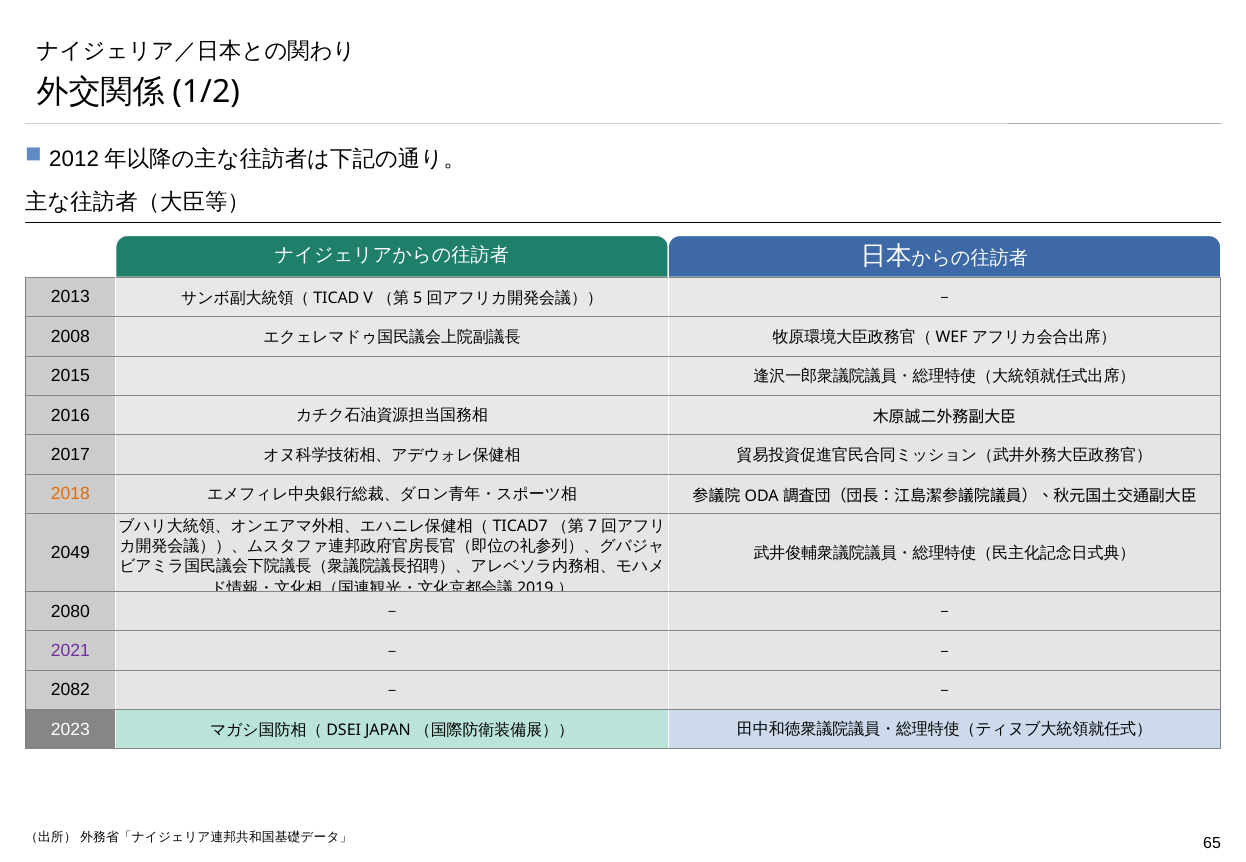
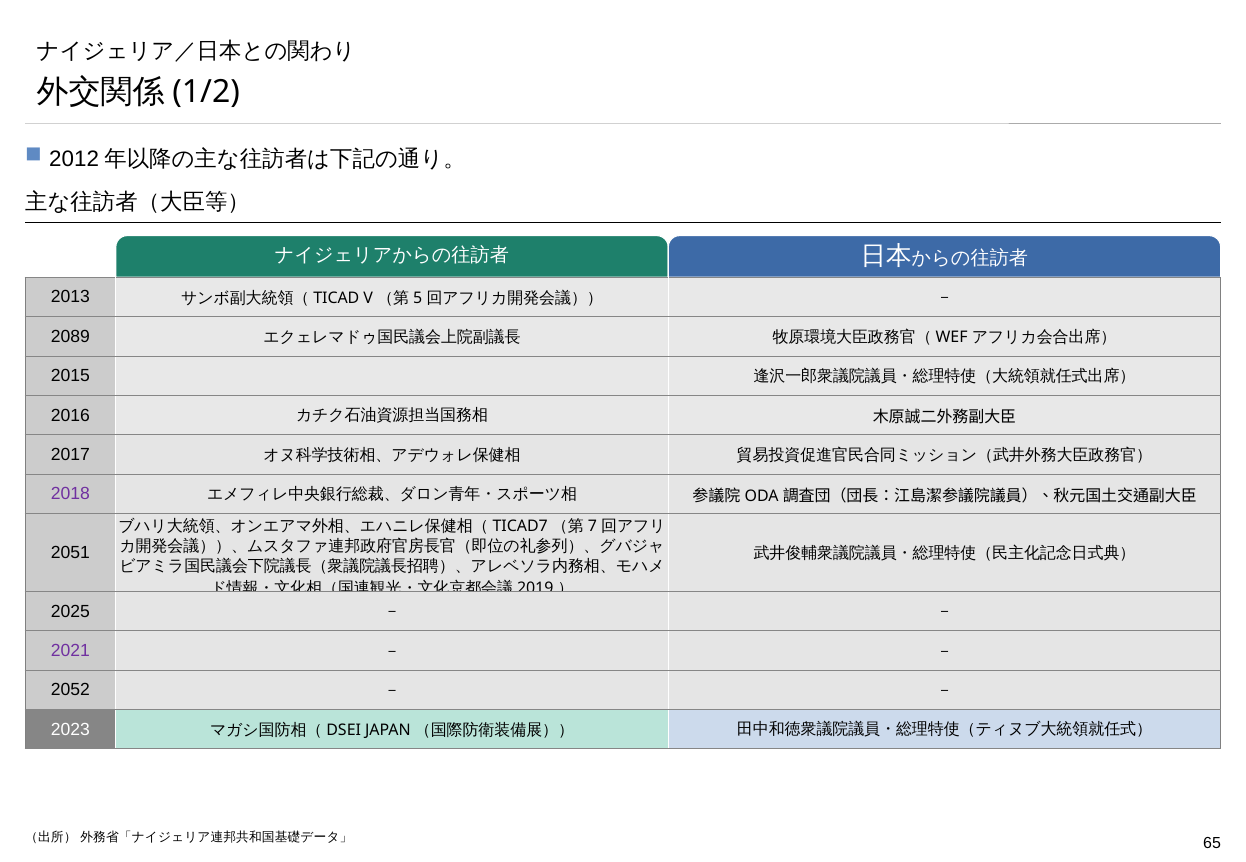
2008: 2008 -> 2089
2018 colour: orange -> purple
2049: 2049 -> 2051
2080: 2080 -> 2025
2082: 2082 -> 2052
